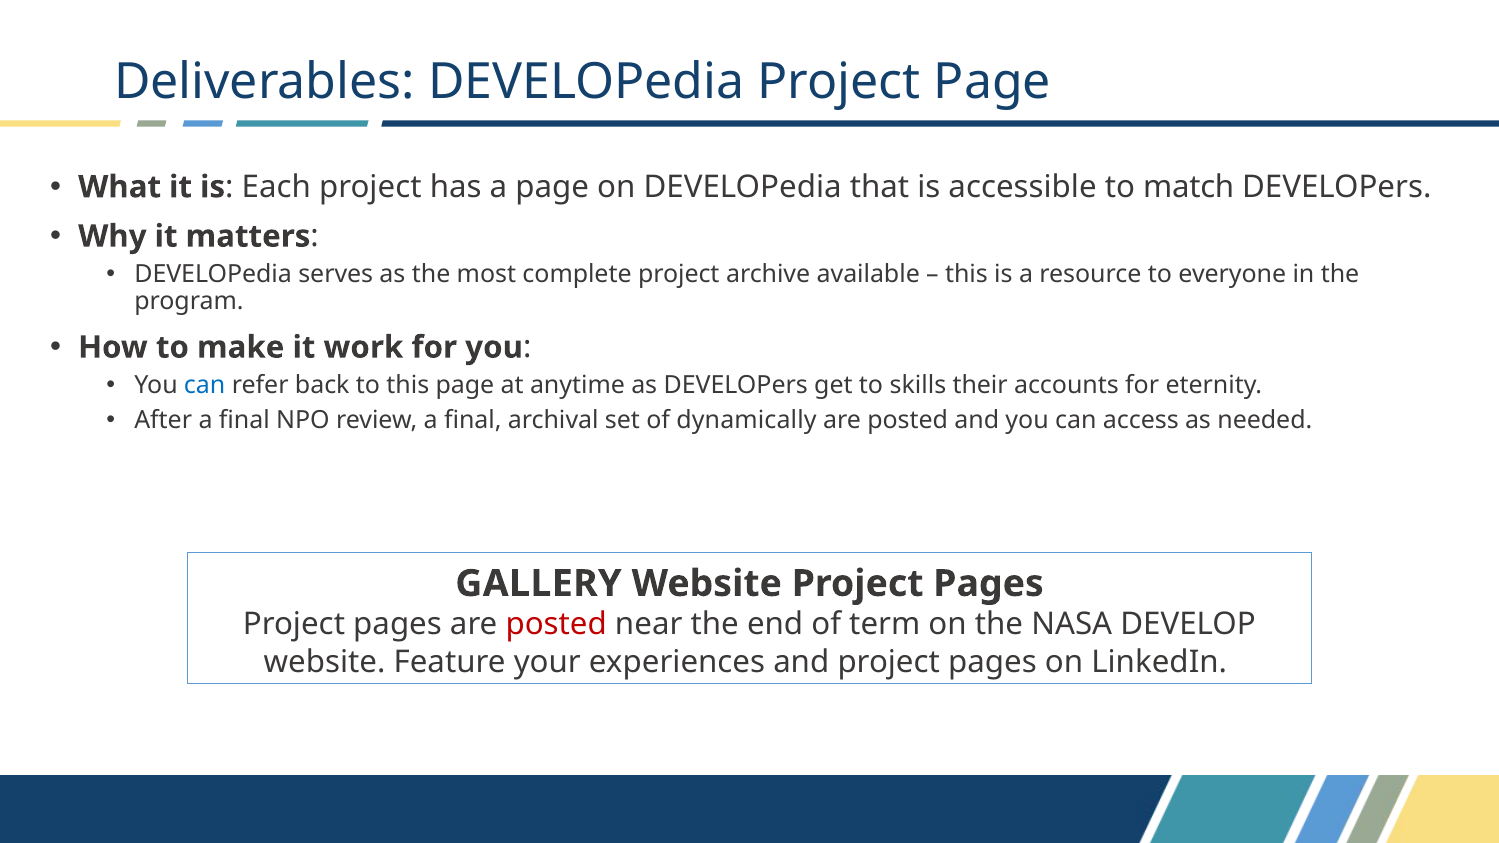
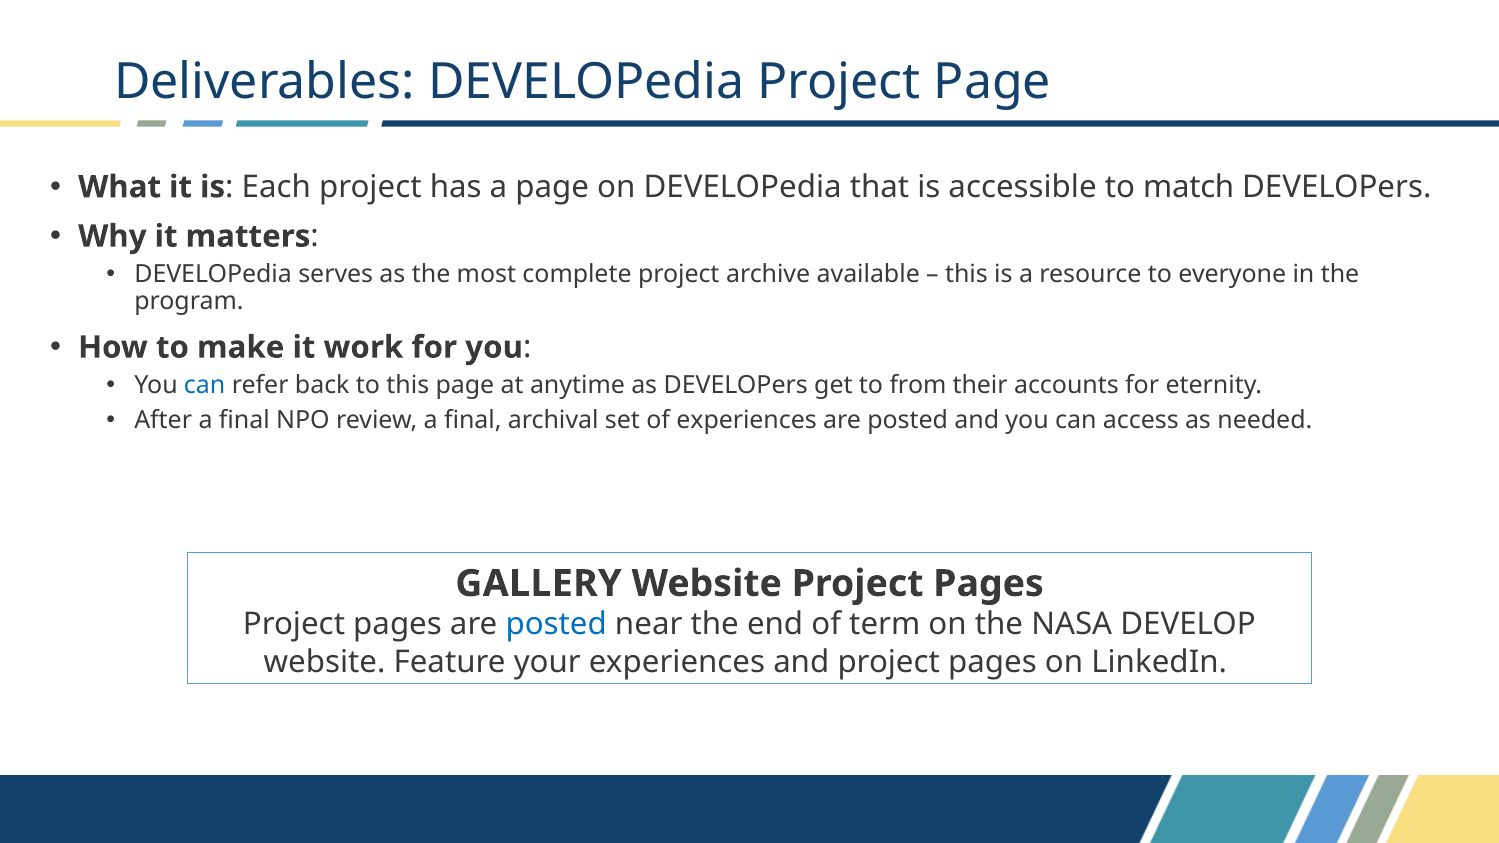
skills: skills -> from
of dynamically: dynamically -> experiences
posted at (556, 625) colour: red -> blue
